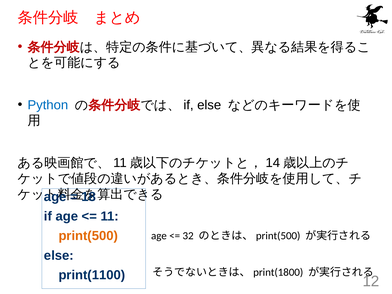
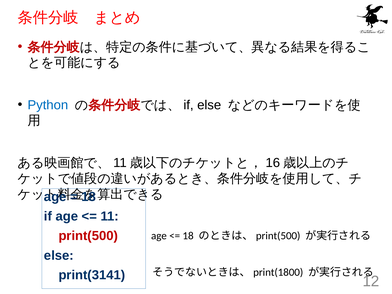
14: 14 -> 16
print(500 colour: orange -> red
32 at (188, 236): 32 -> 18
print(1100: print(1100 -> print(3141
